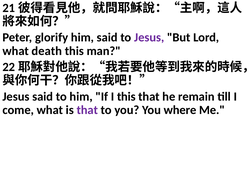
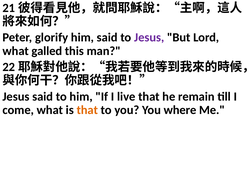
death: death -> galled
I this: this -> live
that at (87, 110) colour: purple -> orange
